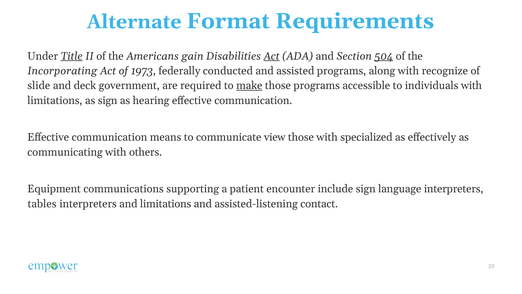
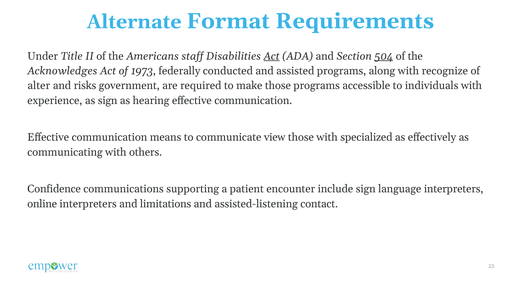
Title underline: present -> none
gain: gain -> staff
Incorporating: Incorporating -> Acknowledges
slide: slide -> alter
deck: deck -> risks
make underline: present -> none
limitations at (55, 100): limitations -> experience
Equipment: Equipment -> Confidence
tables: tables -> online
